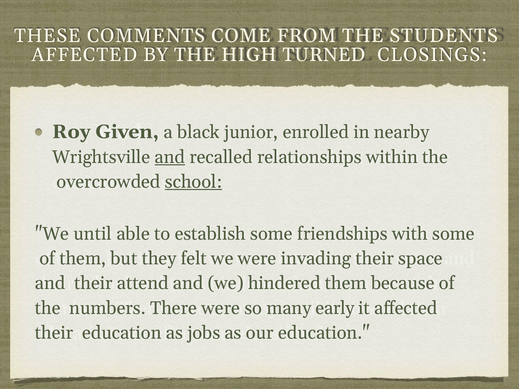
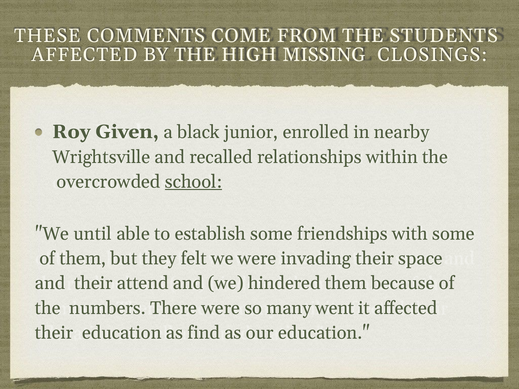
TURNED: TURNED -> MISSING
and at (170, 157) underline: present -> none
early: early -> went
jobs: jobs -> find
